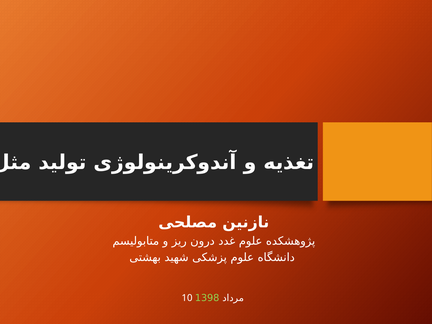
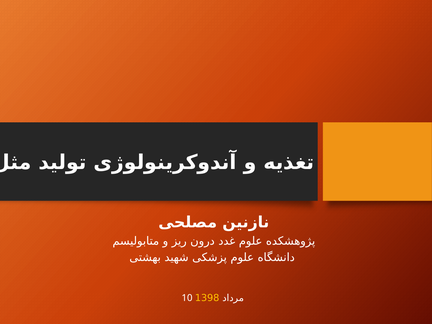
1398 colour: light green -> yellow
